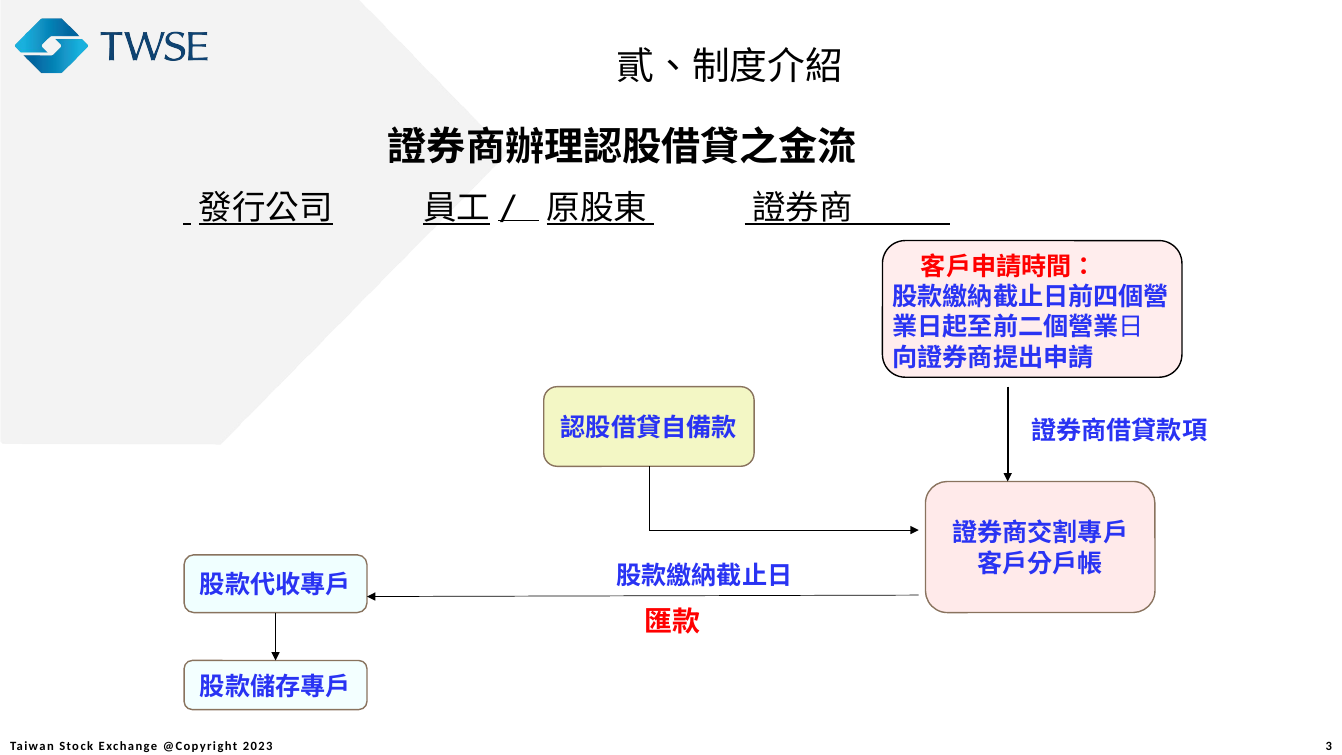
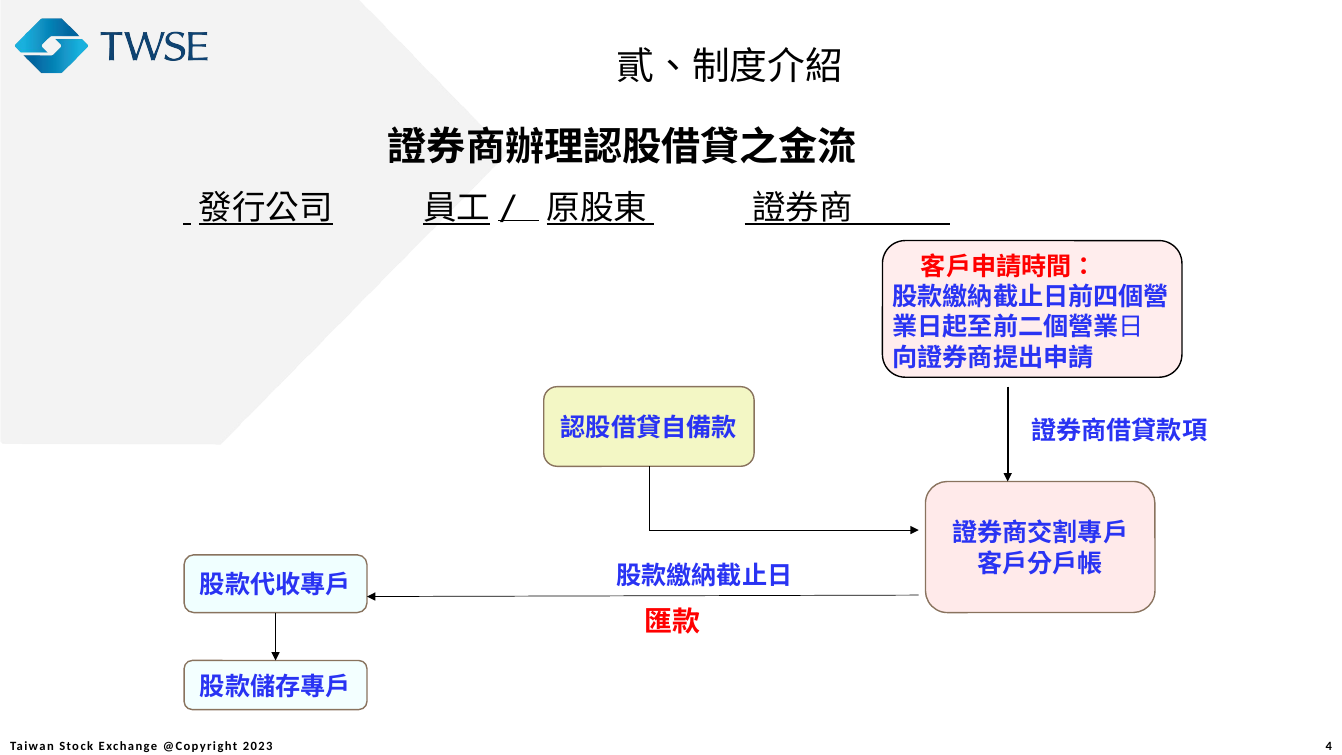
3: 3 -> 4
